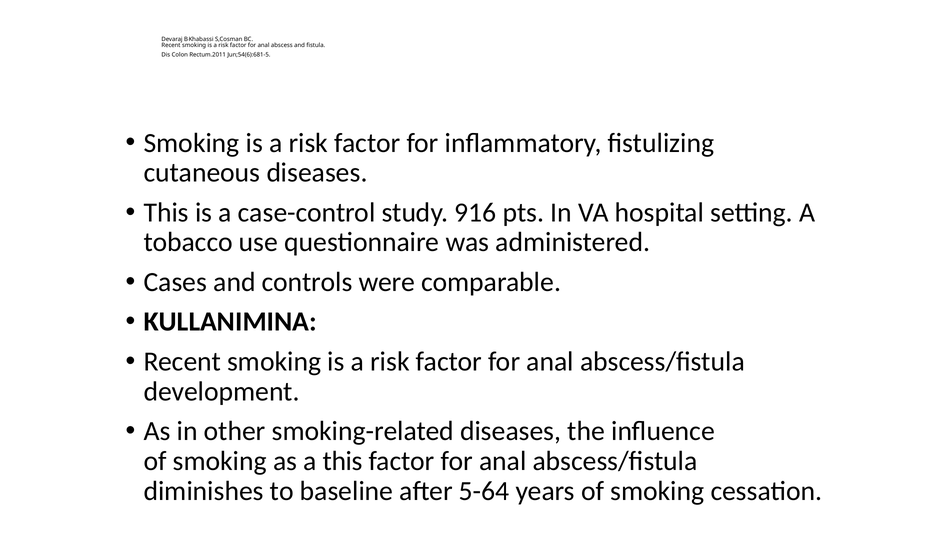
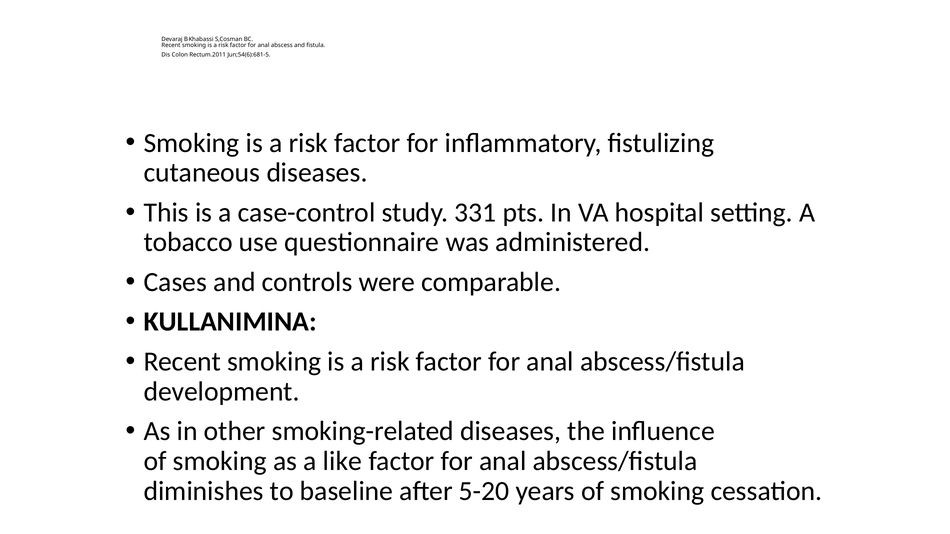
916: 916 -> 331
a this: this -> like
5-64: 5-64 -> 5-20
